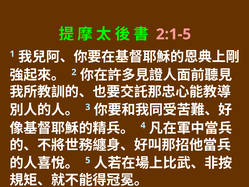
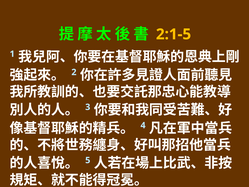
2:1-5 colour: pink -> yellow
